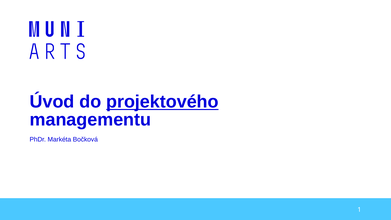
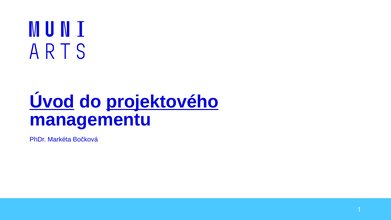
Úvod underline: none -> present
